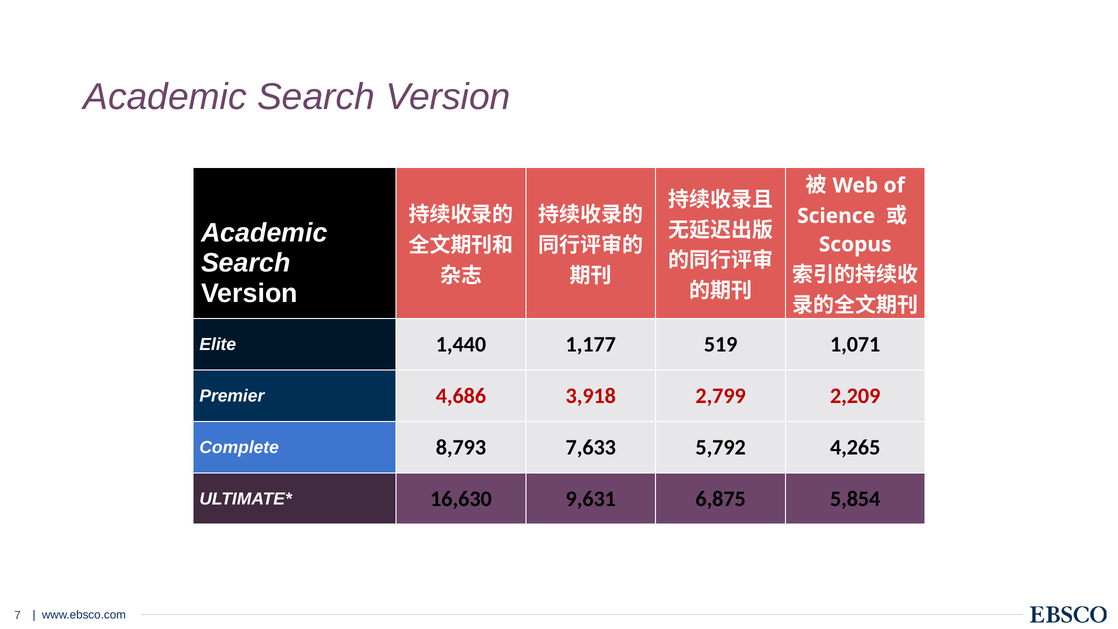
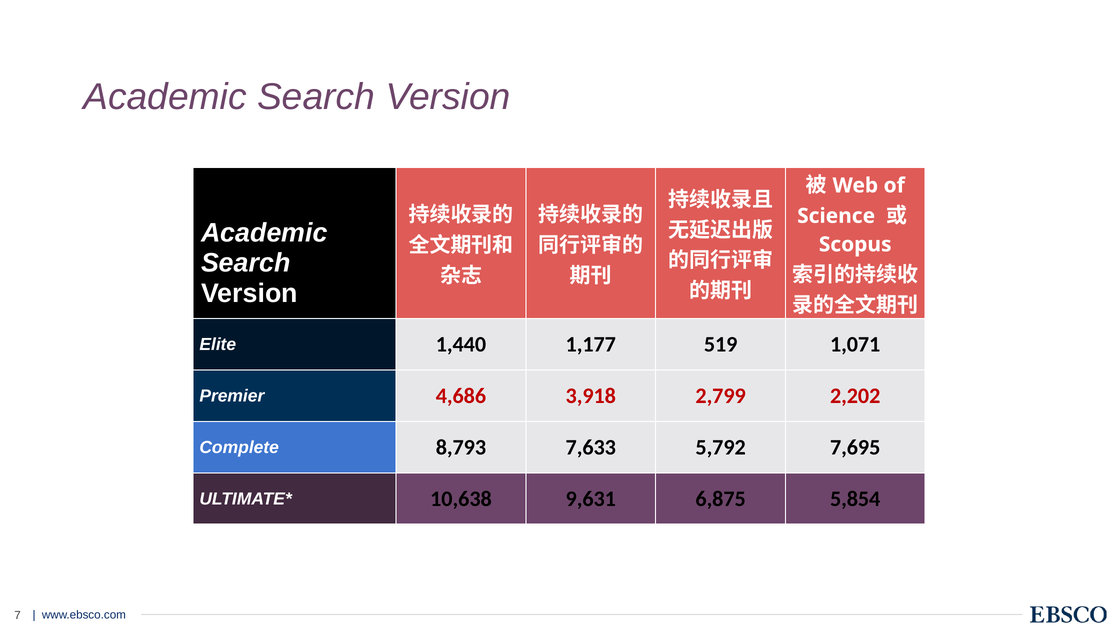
2,209: 2,209 -> 2,202
4,265: 4,265 -> 7,695
16,630: 16,630 -> 10,638
